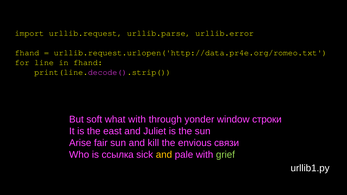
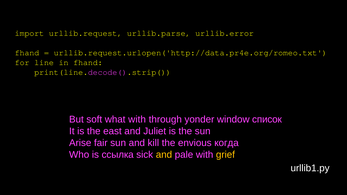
строки: строки -> список
связи: связи -> когда
grief colour: light green -> yellow
